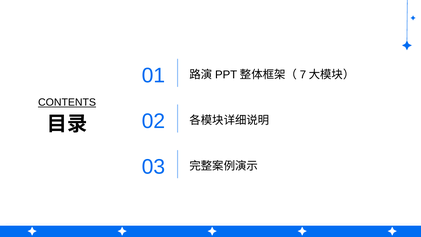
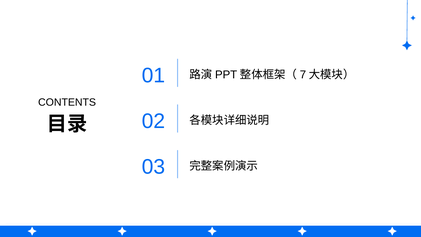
CONTENTS underline: present -> none
